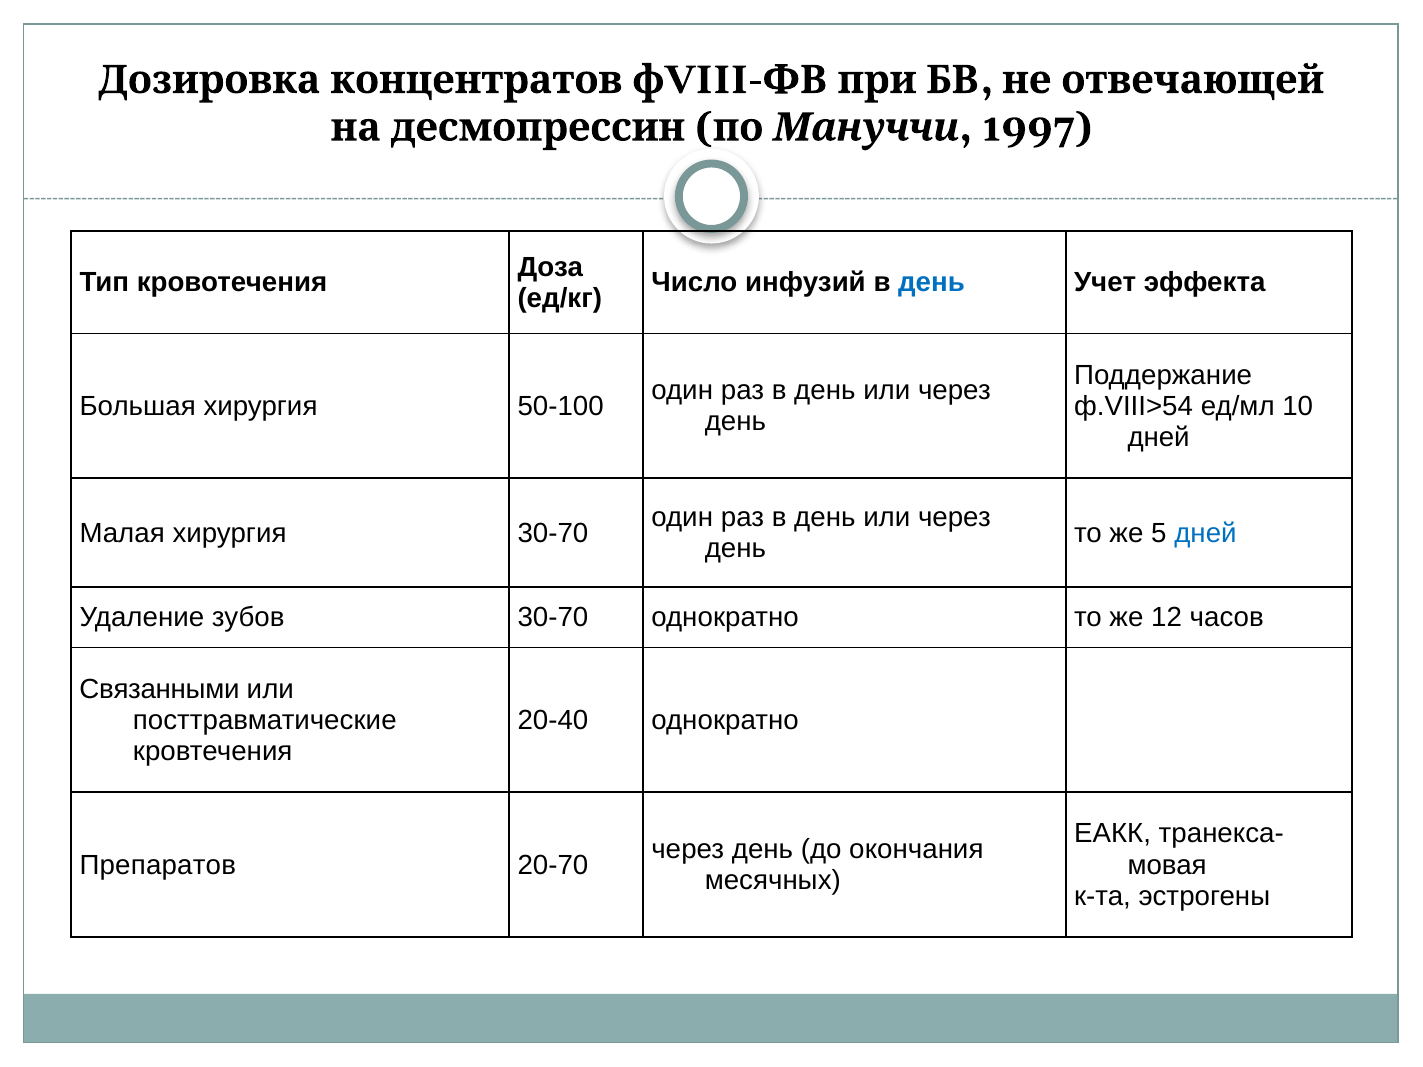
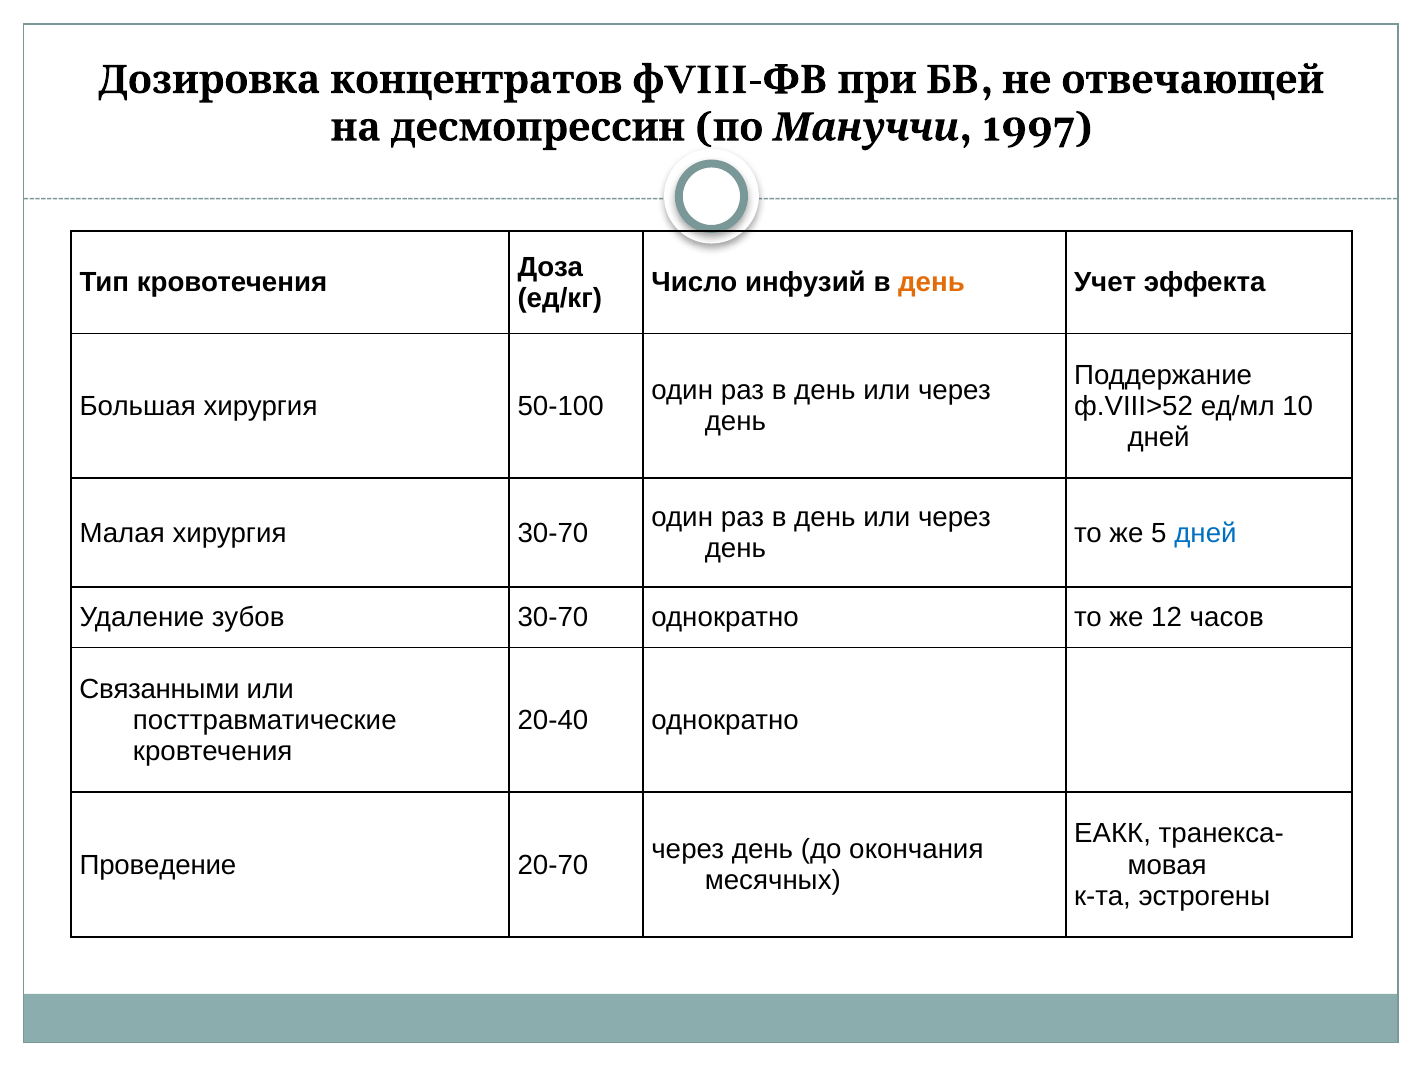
день at (932, 283) colour: blue -> orange
ф.VIII>54: ф.VIII>54 -> ф.VIII>52
Препаратов: Препаратов -> Проведение
